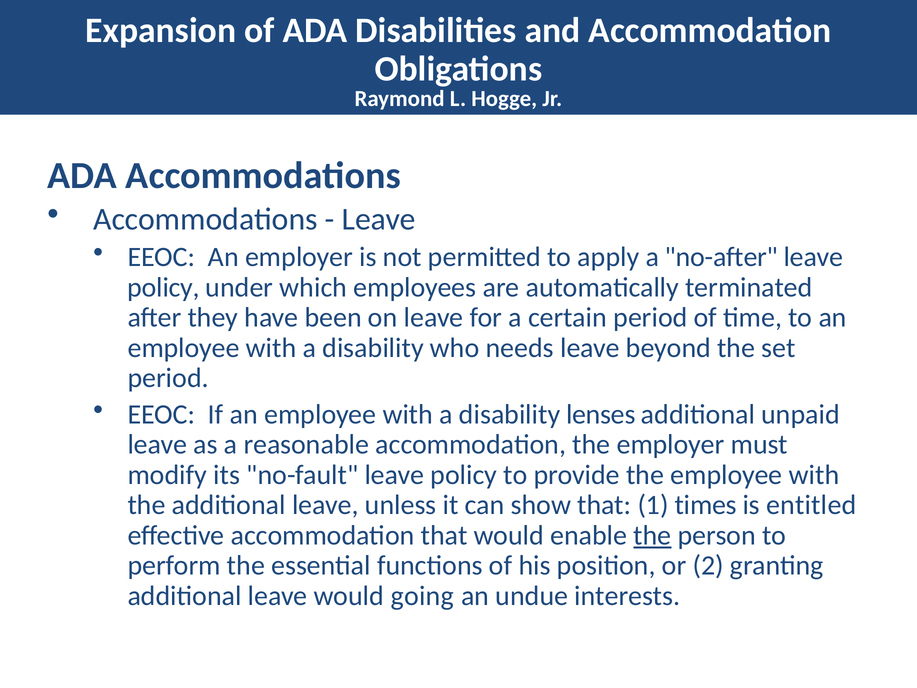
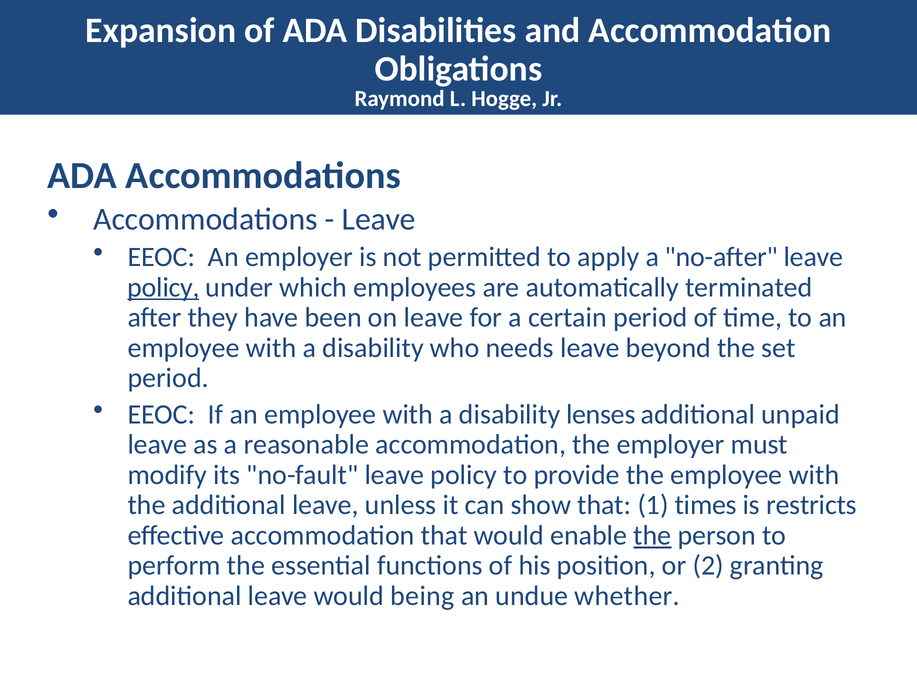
policy at (164, 287) underline: none -> present
entitled: entitled -> restricts
going: going -> being
interests: interests -> whether
